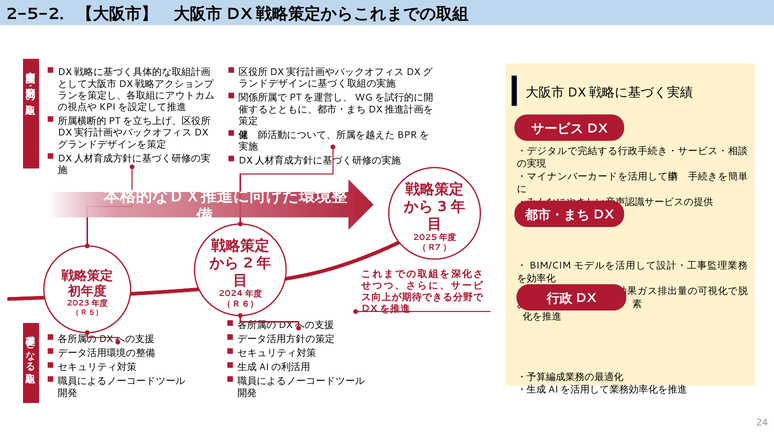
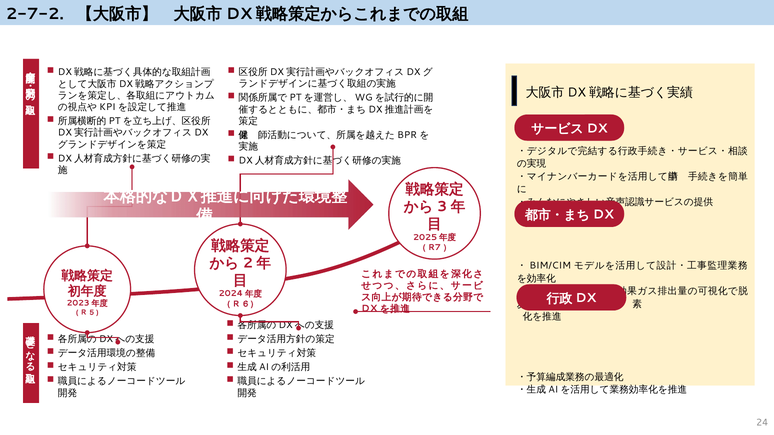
2-5-2: 2-5-2 -> 2-7-2
